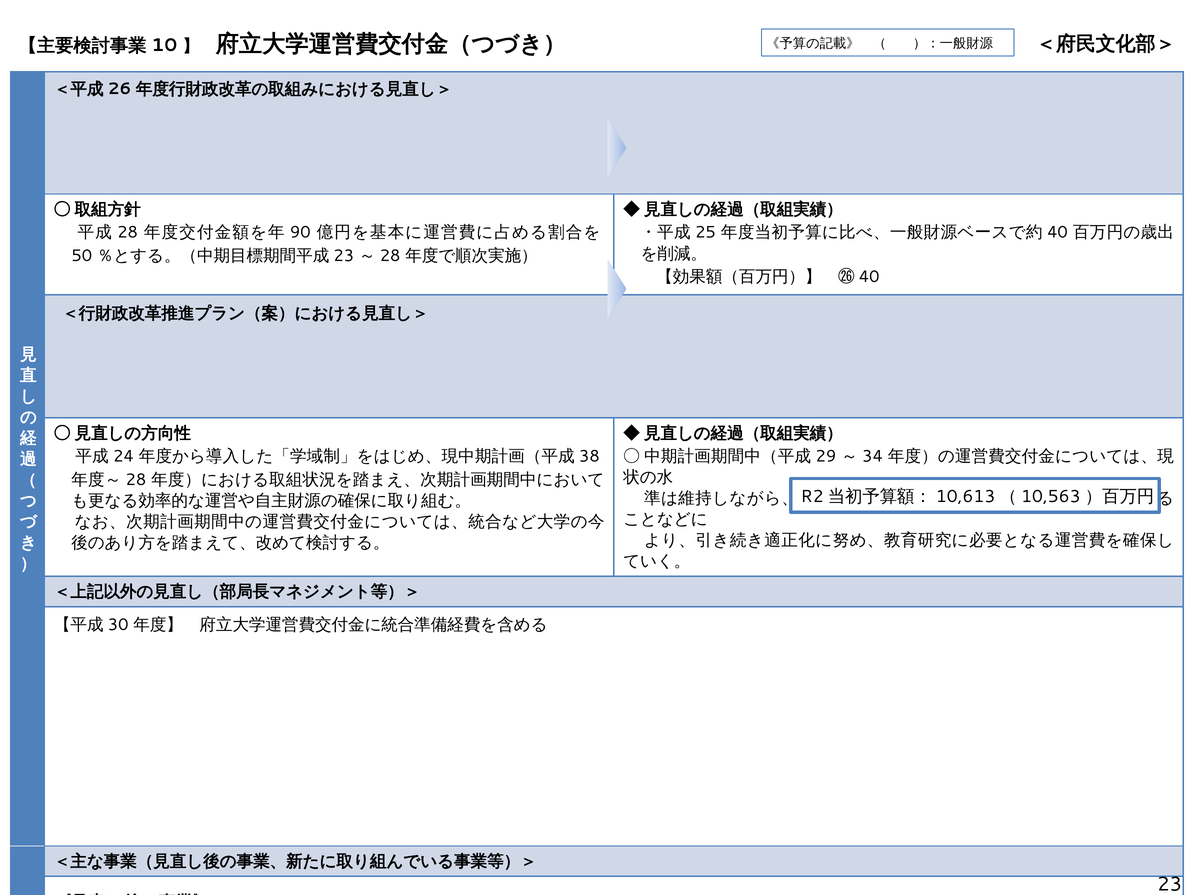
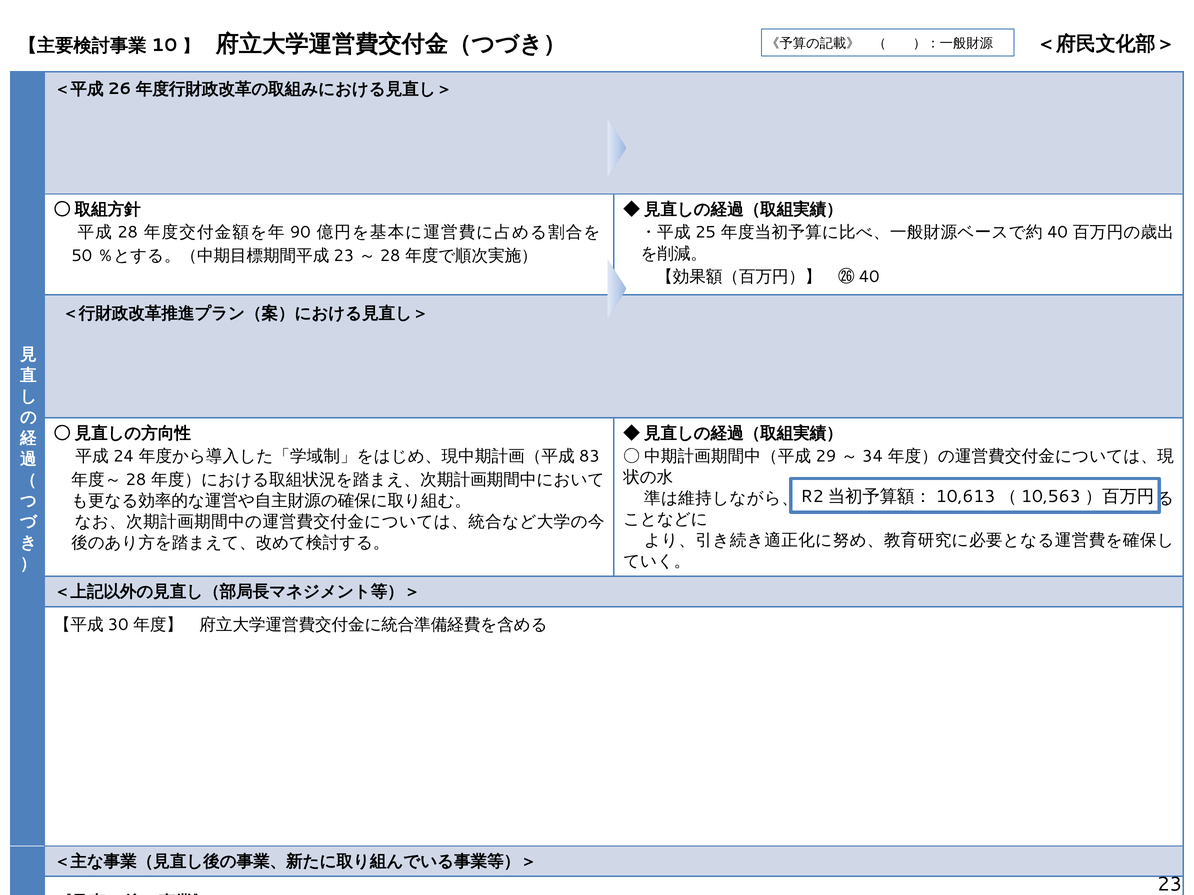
38: 38 -> 83
